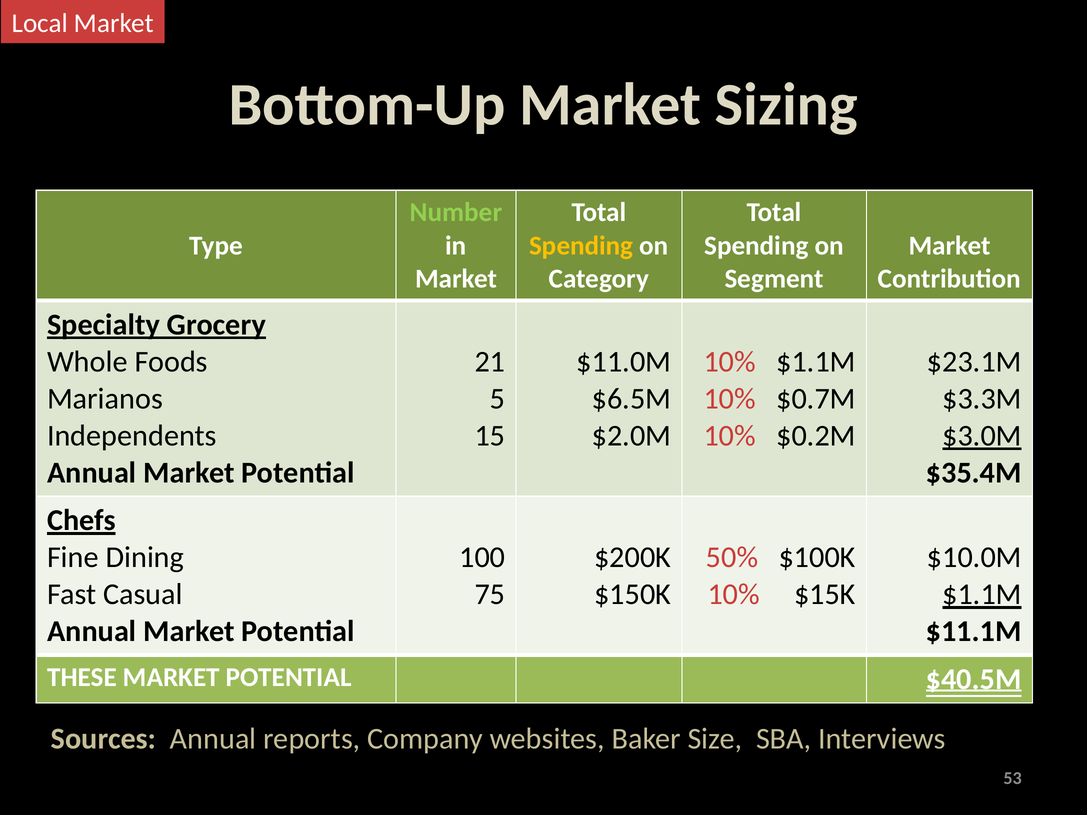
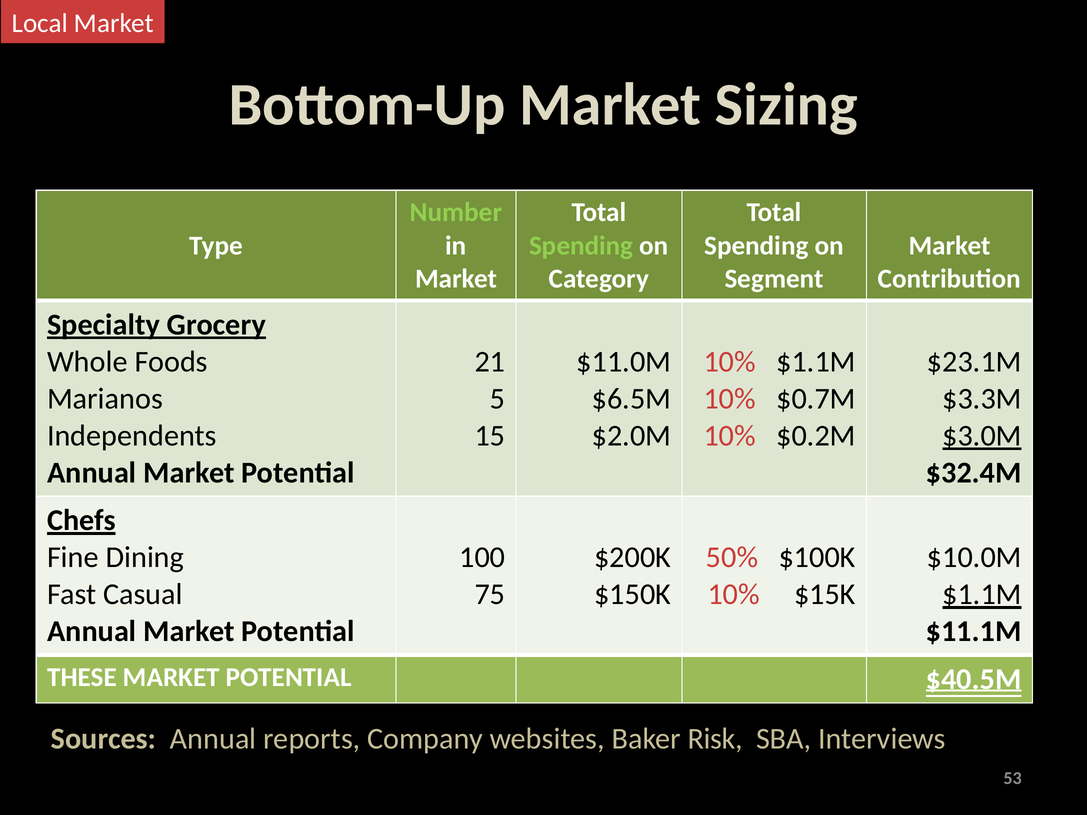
Spending at (581, 246) colour: yellow -> light green
$35.4M: $35.4M -> $32.4M
Size: Size -> Risk
